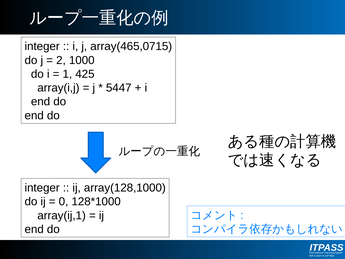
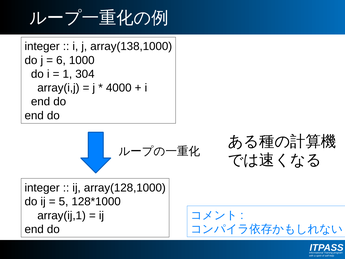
array(465,0715: array(465,0715 -> array(138,1000
2: 2 -> 6
425: 425 -> 304
5447: 5447 -> 4000
0: 0 -> 5
